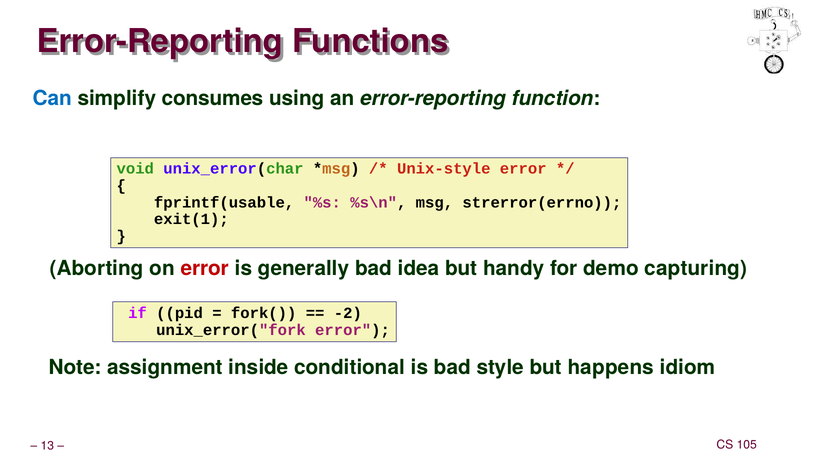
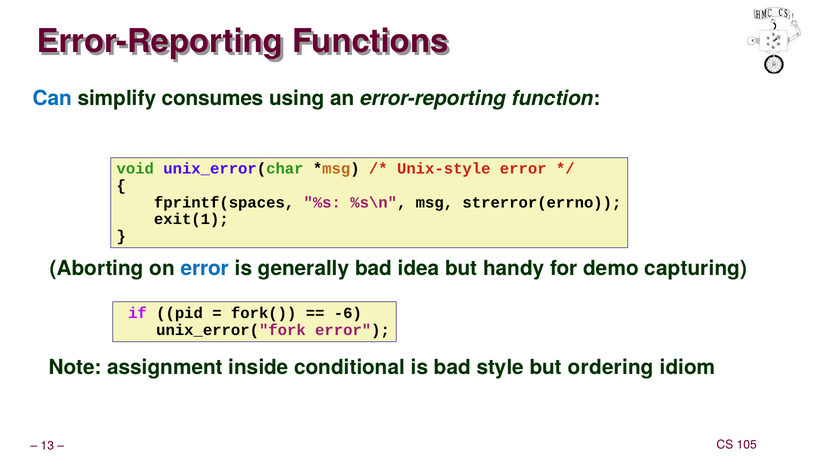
fprintf(usable: fprintf(usable -> fprintf(spaces
error at (205, 269) colour: red -> blue
-2: -2 -> -6
happens: happens -> ordering
